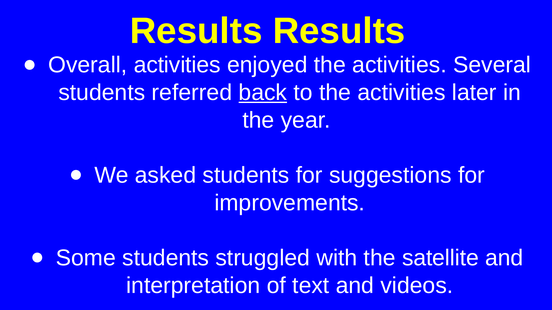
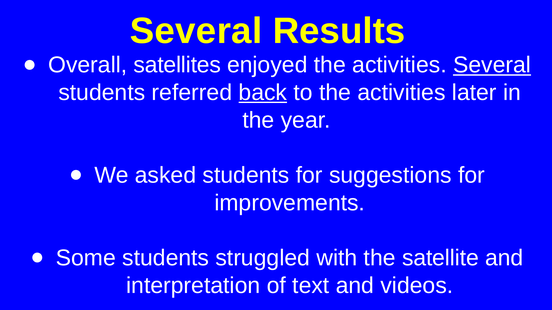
Results at (196, 31): Results -> Several
Overall activities: activities -> satellites
Several at (492, 65) underline: none -> present
